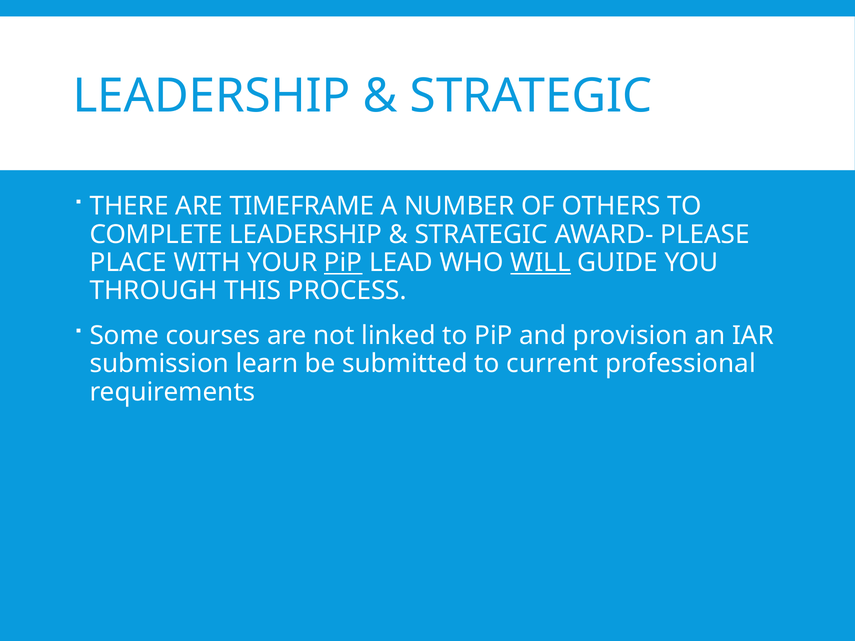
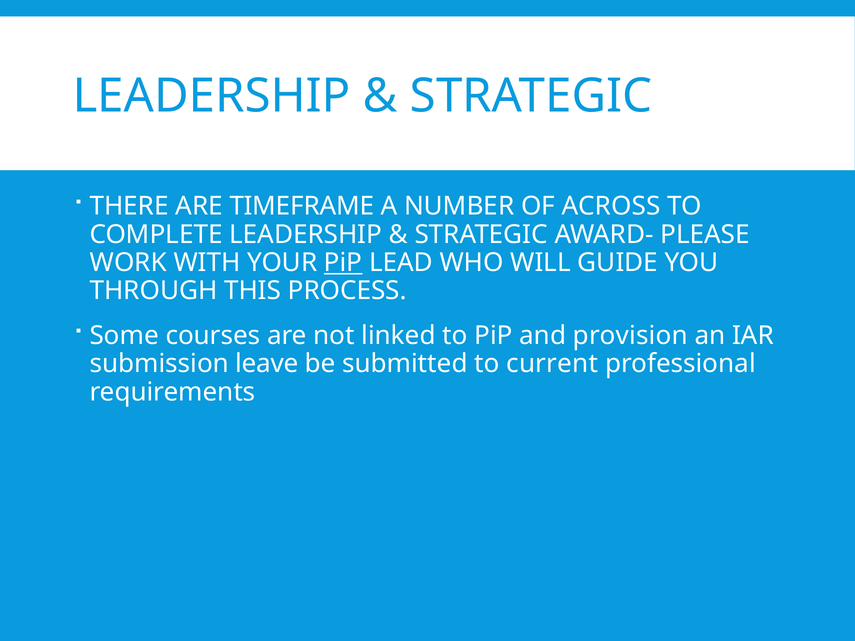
OTHERS: OTHERS -> ACROSS
PLACE: PLACE -> WORK
WILL underline: present -> none
learn: learn -> leave
